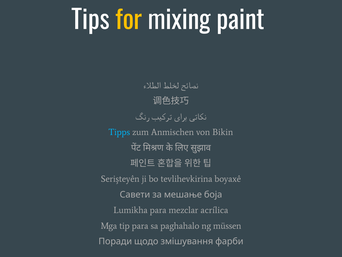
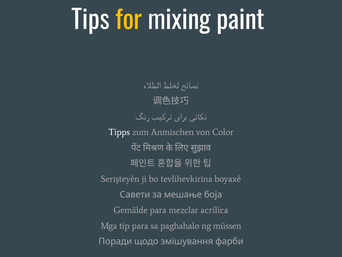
Tipps colour: light blue -> white
Bikin: Bikin -> Color
Lumikha: Lumikha -> Gemälde
